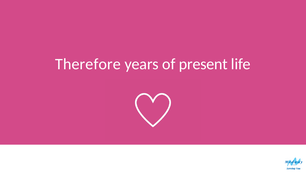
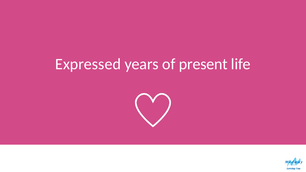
Therefore: Therefore -> Expressed
